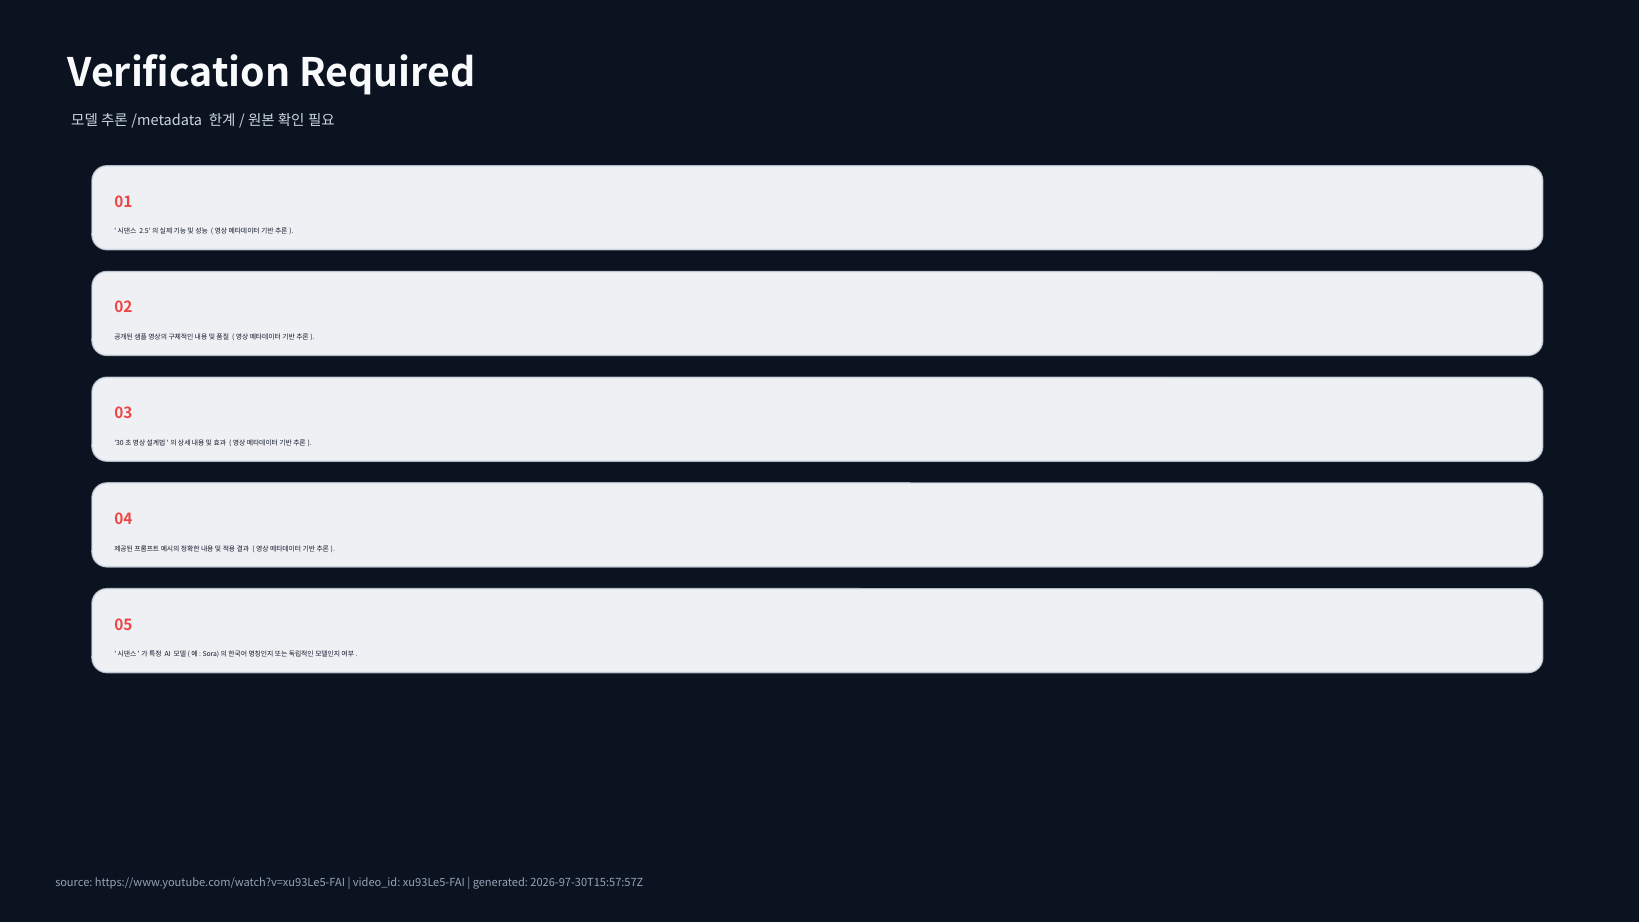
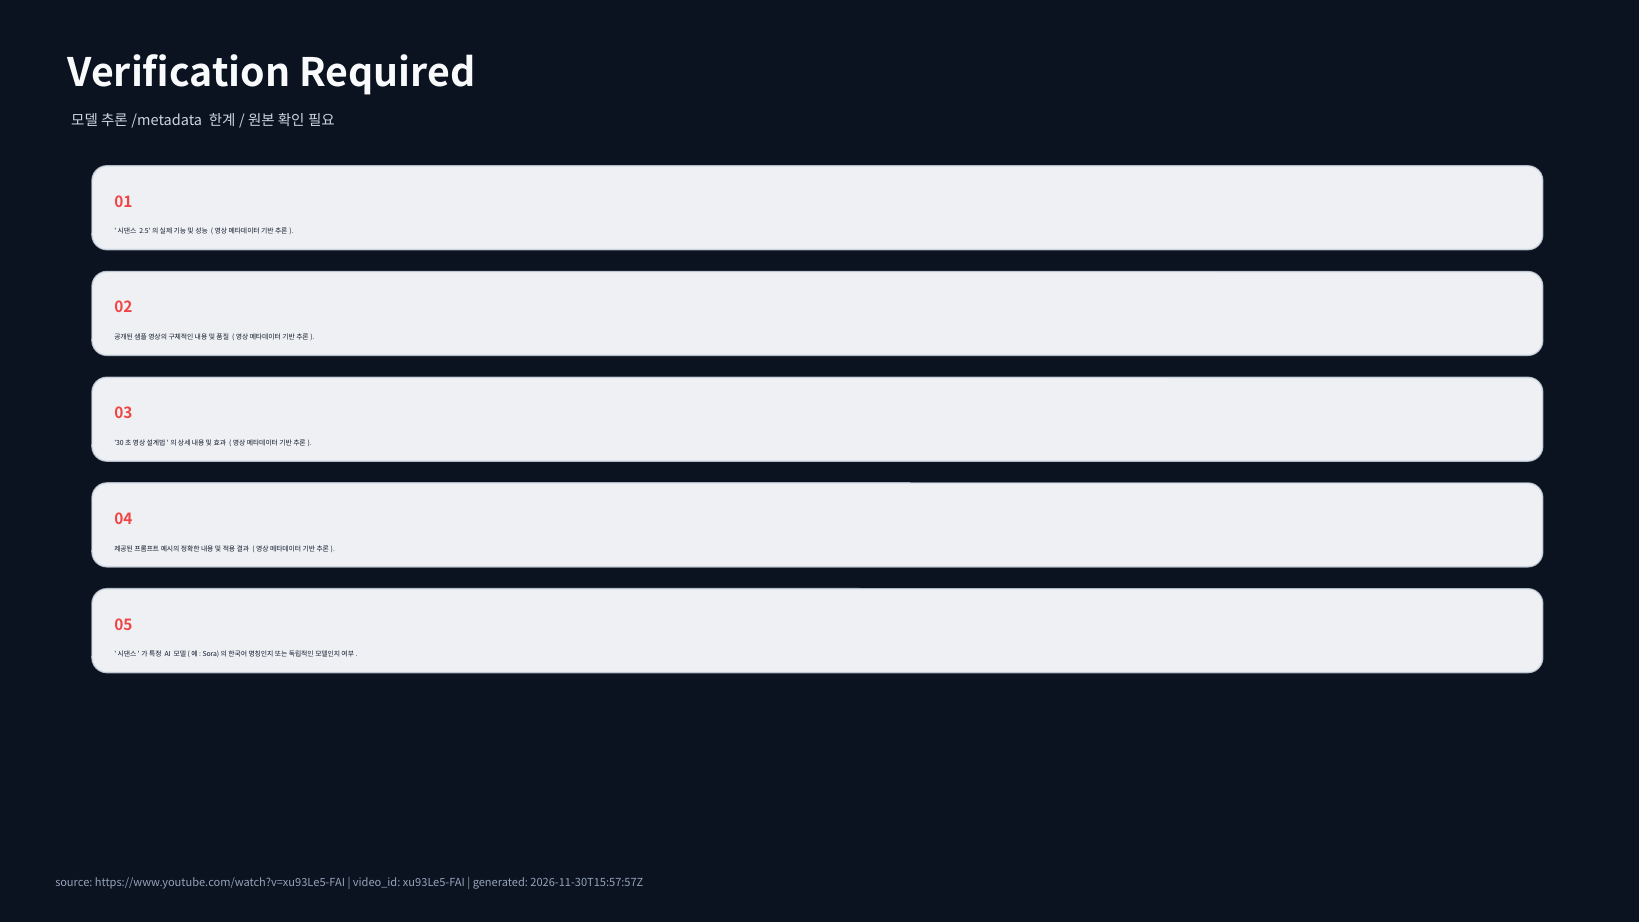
2026-97-30T15:57:57Z: 2026-97-30T15:57:57Z -> 2026-11-30T15:57:57Z
